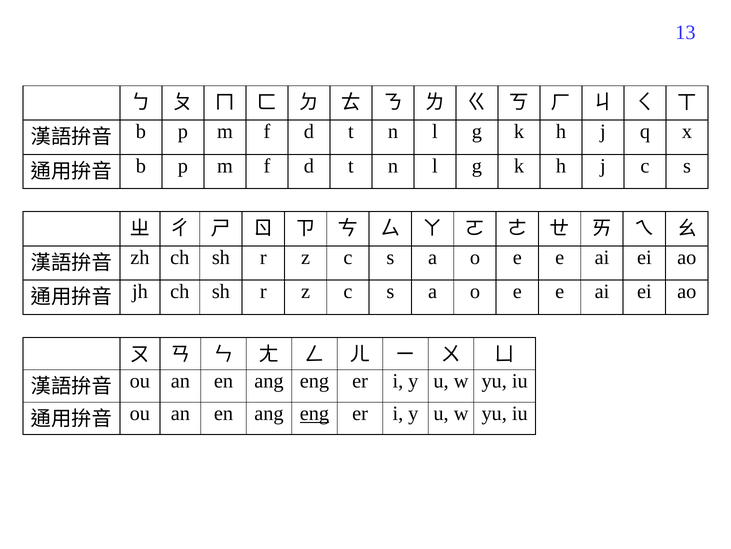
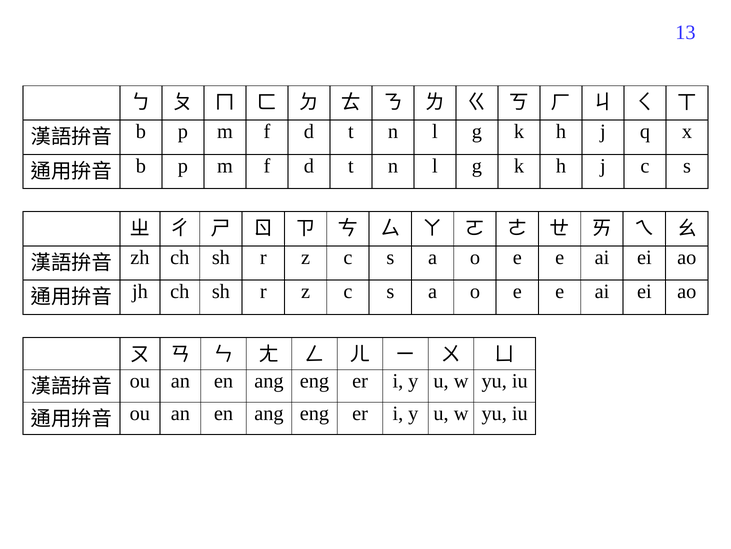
eng at (314, 413) underline: present -> none
